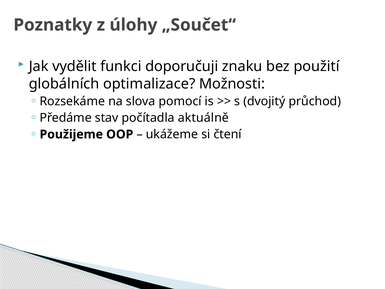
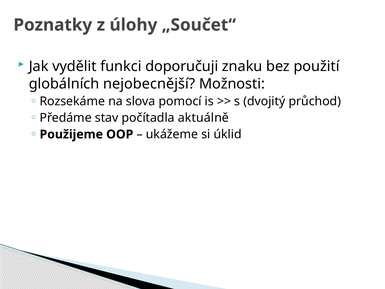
optimalizace: optimalizace -> nejobecnější
čtení: čtení -> úklid
